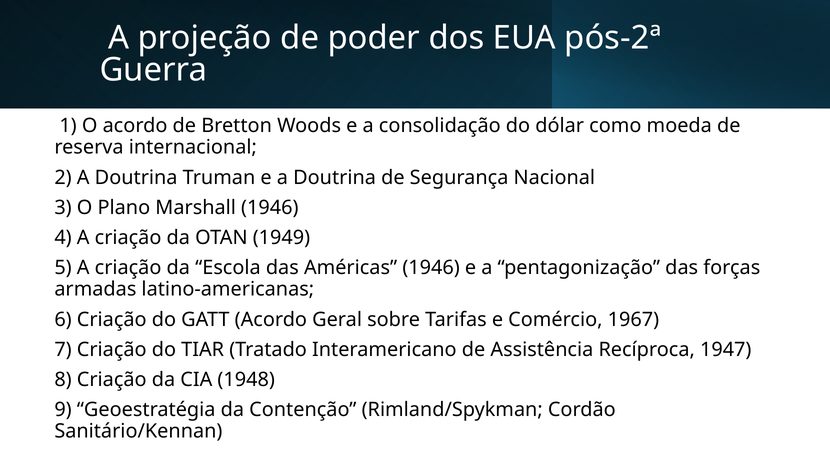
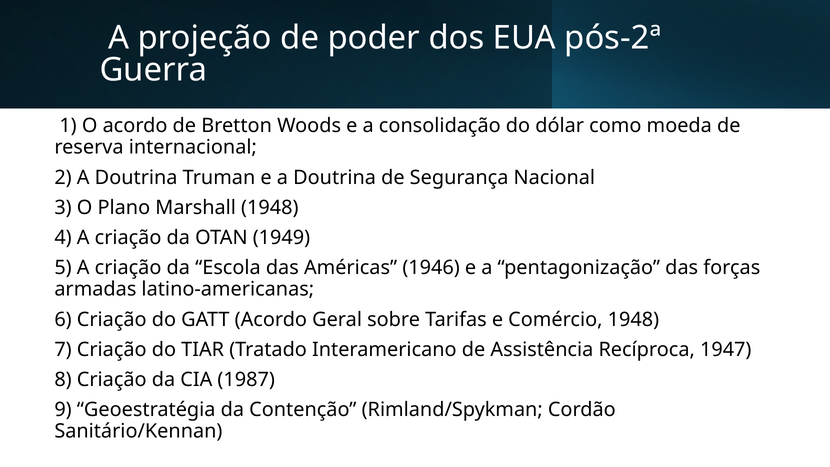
Marshall 1946: 1946 -> 1948
Comércio 1967: 1967 -> 1948
1948: 1948 -> 1987
